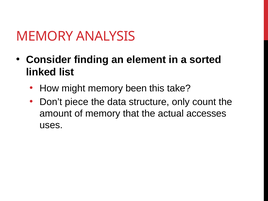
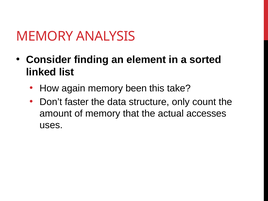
might: might -> again
piece: piece -> faster
